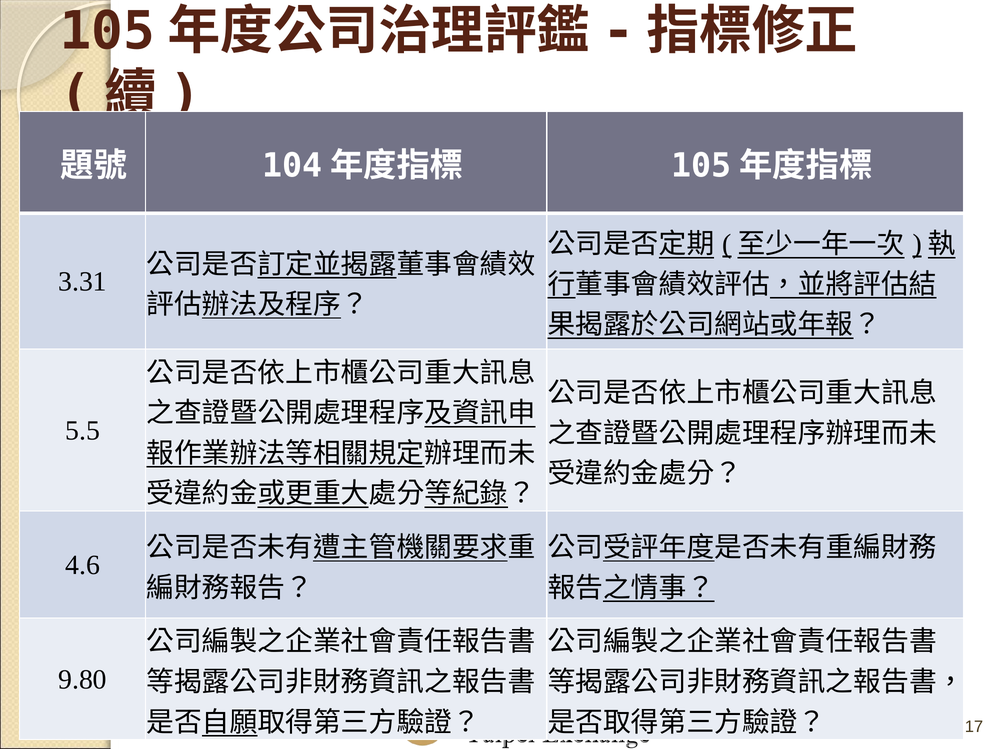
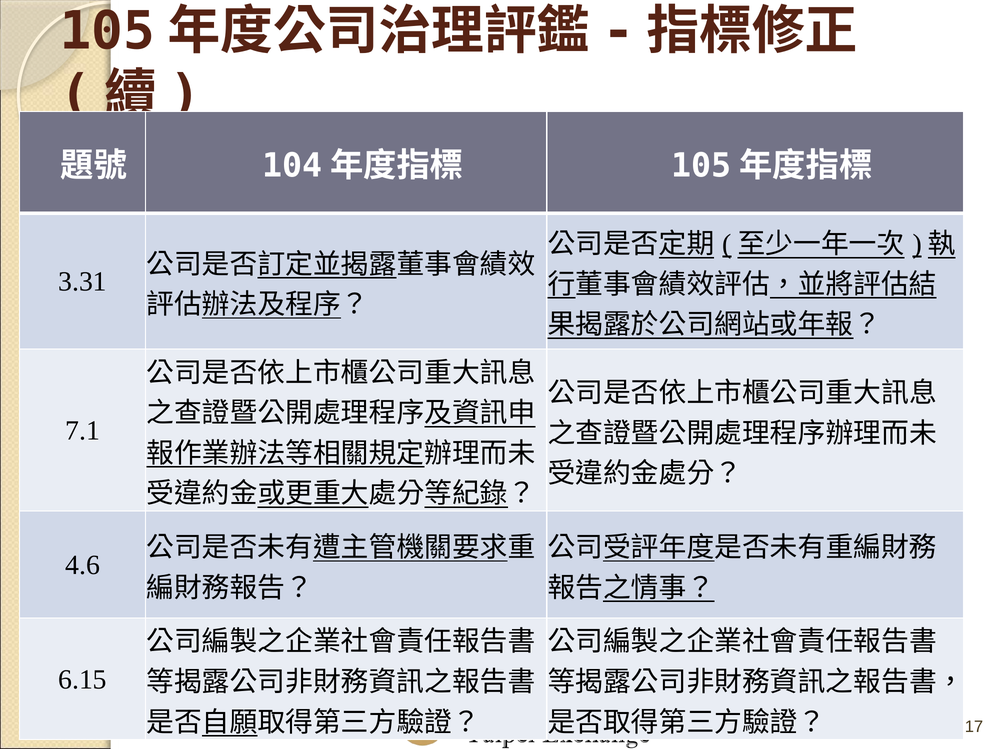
5.5: 5.5 -> 7.1
9.80: 9.80 -> 6.15
